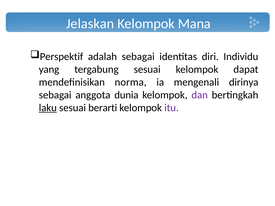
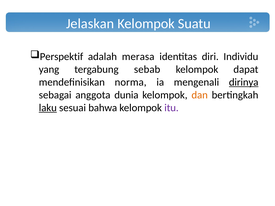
Mana: Mana -> Suatu
adalah sebagai: sebagai -> merasa
tergabung sesuai: sesuai -> sebab
dirinya underline: none -> present
dan colour: purple -> orange
berarti: berarti -> bahwa
